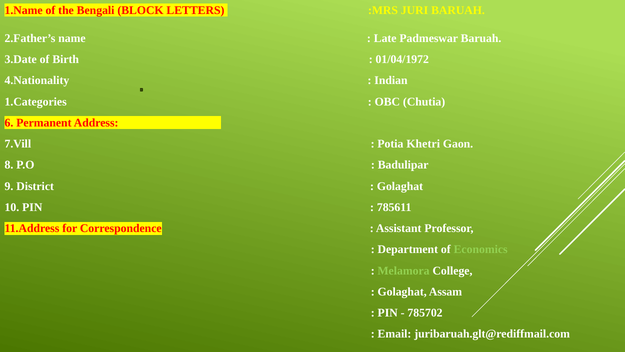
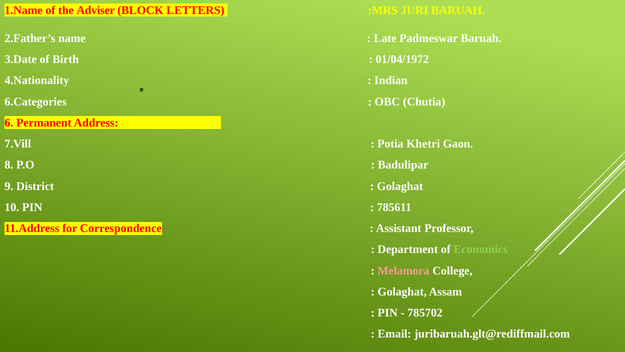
Bengali: Bengali -> Adviser
1.Categories: 1.Categories -> 6.Categories
Melamora colour: light green -> pink
